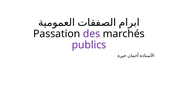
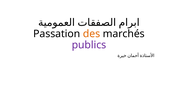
des colour: purple -> orange
